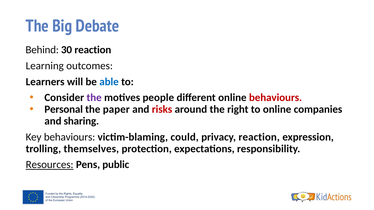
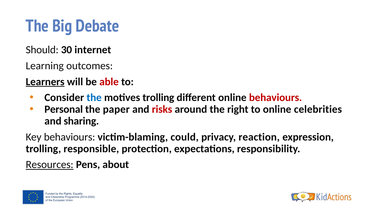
Behind: Behind -> Should
30 reaction: reaction -> internet
Learners underline: none -> present
able colour: blue -> red
the at (94, 98) colour: purple -> blue
motives people: people -> trolling
companies: companies -> celebrities
themselves: themselves -> responsible
public: public -> about
